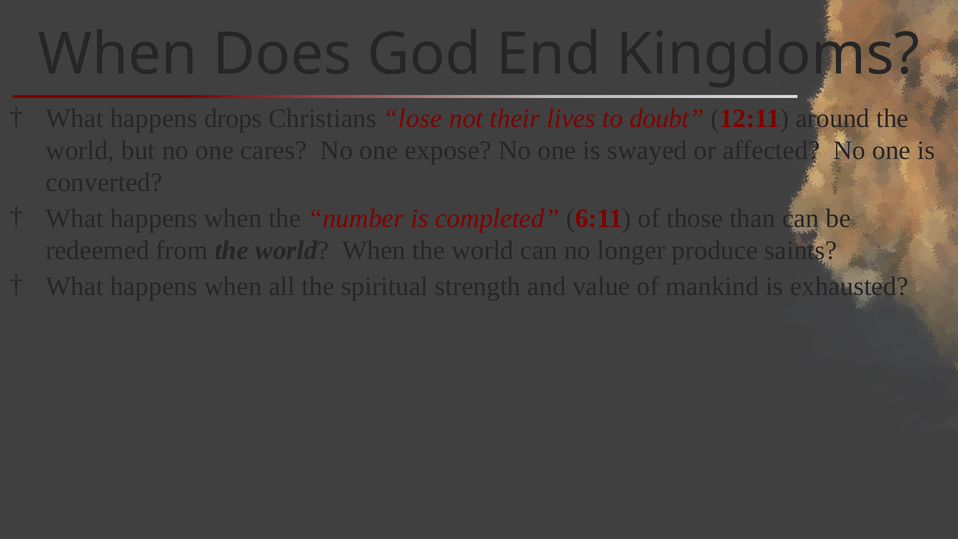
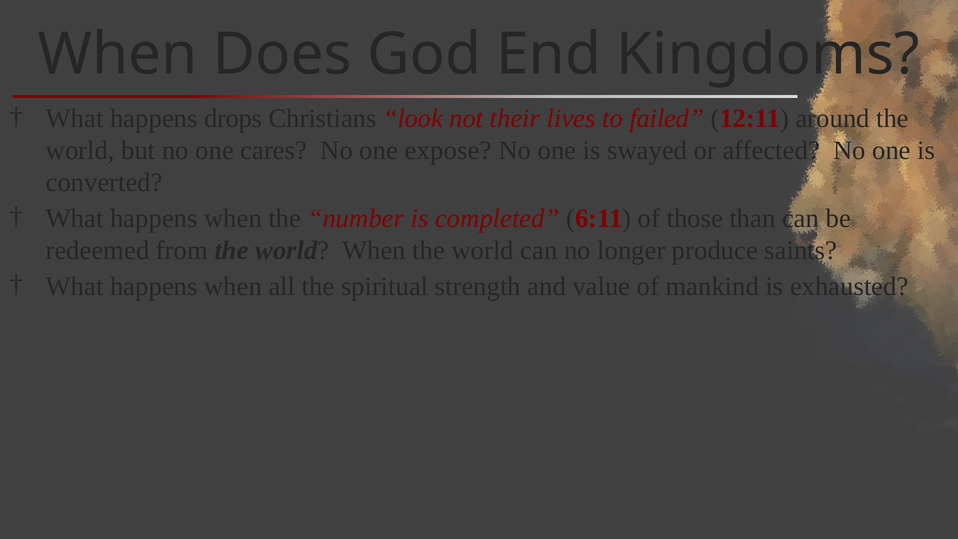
lose: lose -> look
doubt: doubt -> failed
